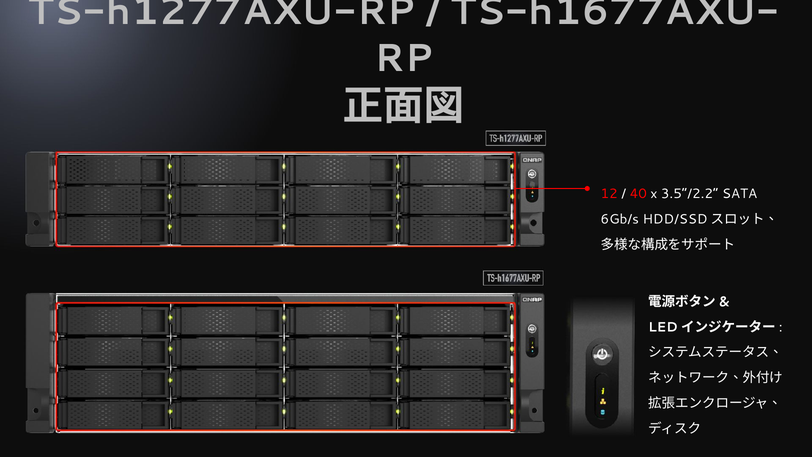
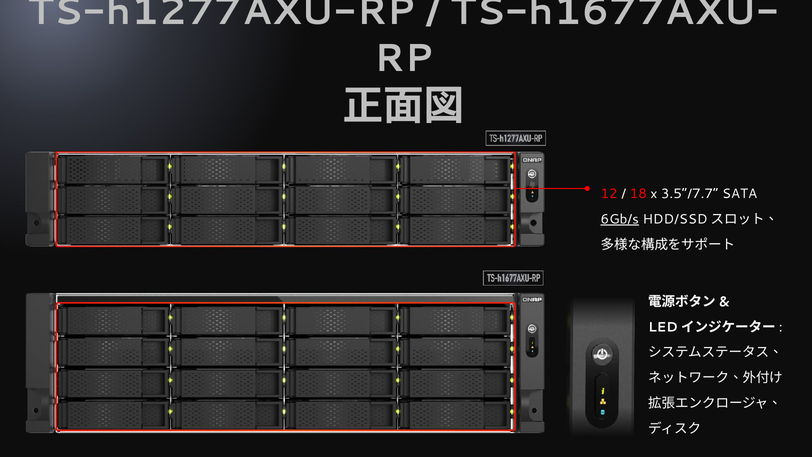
40: 40 -> 18
3.5”/2.2: 3.5”/2.2 -> 3.5”/7.7
6Gb/s underline: none -> present
